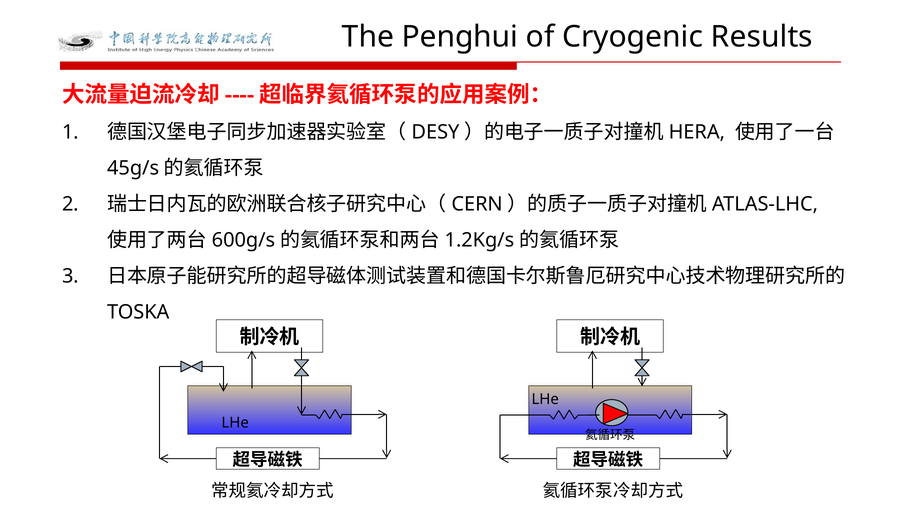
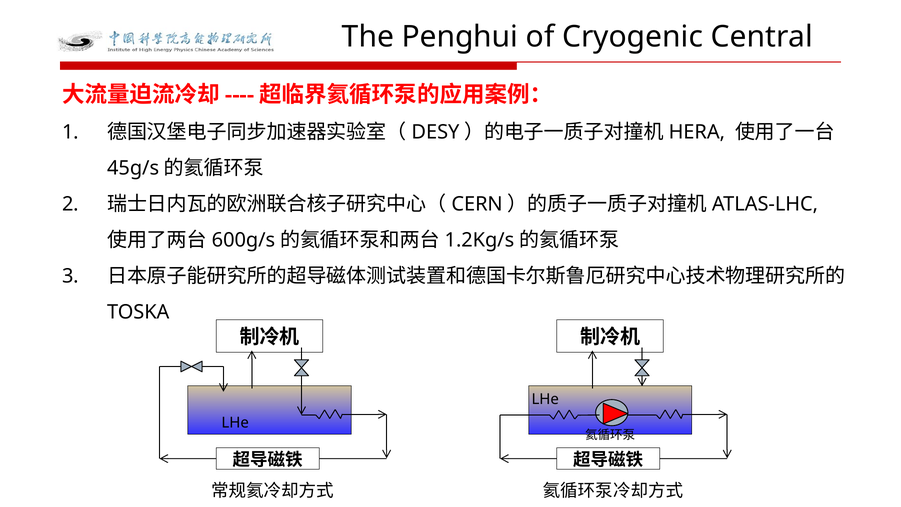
Results: Results -> Central
